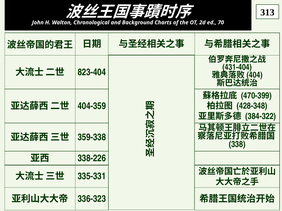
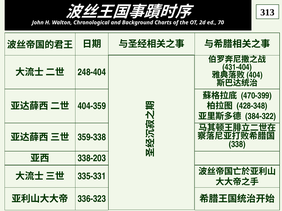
823-404: 823-404 -> 248-404
338-226: 338-226 -> 338-203
